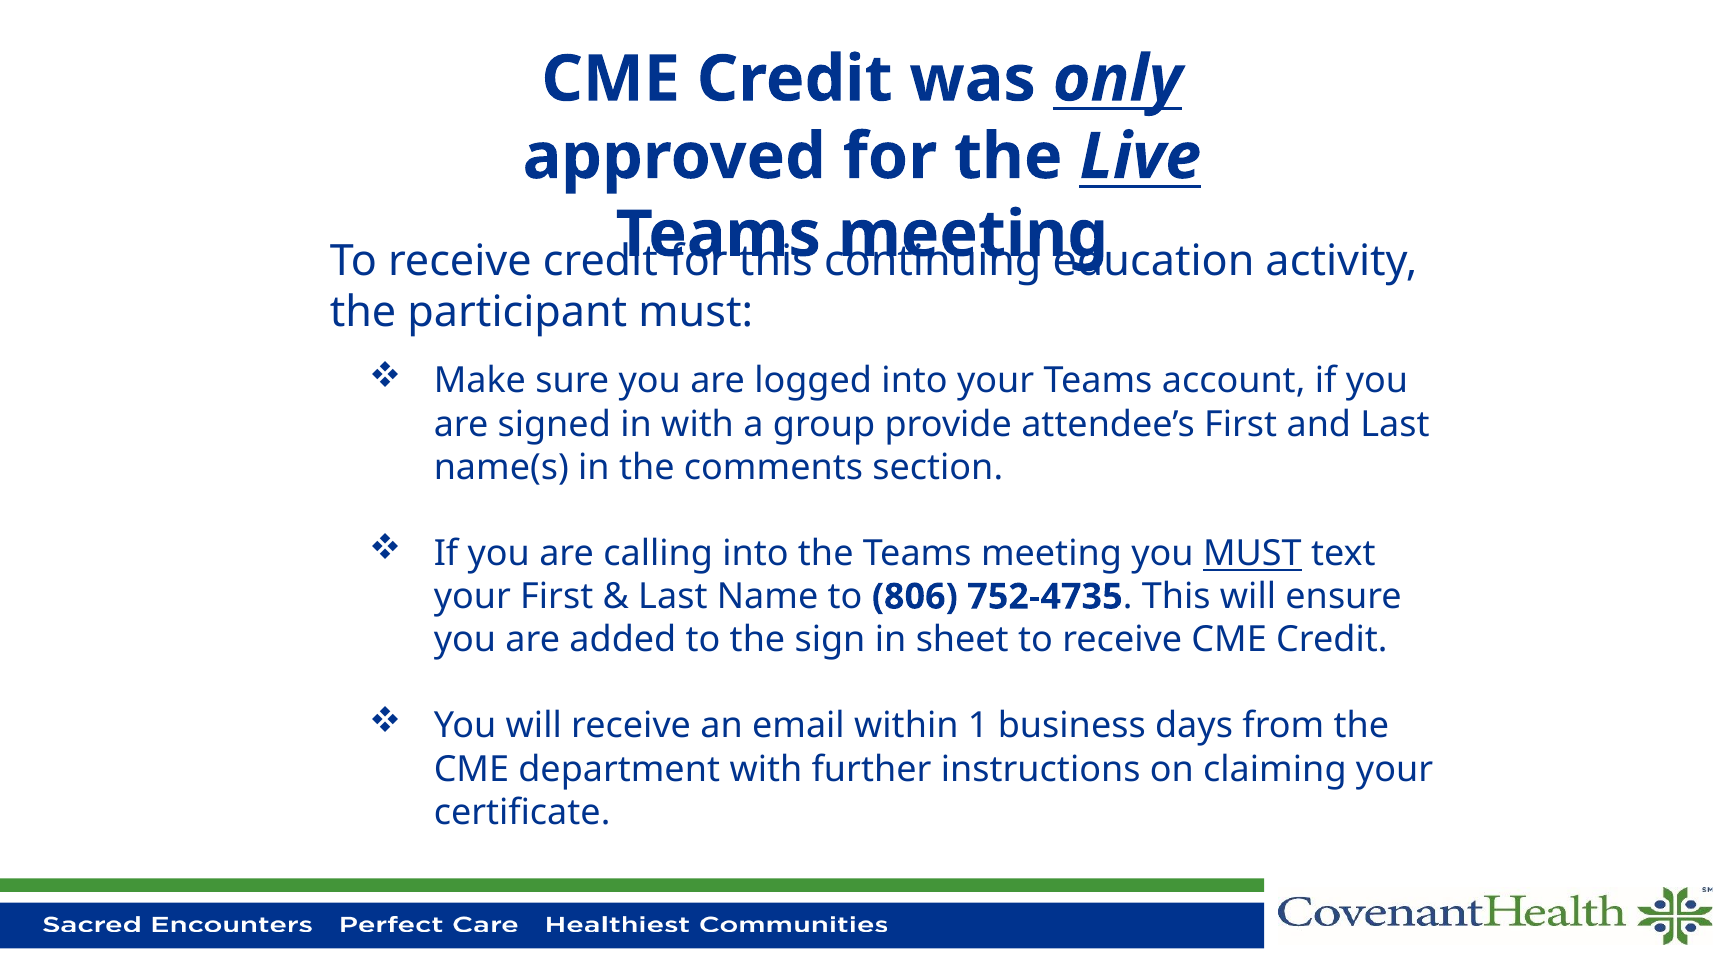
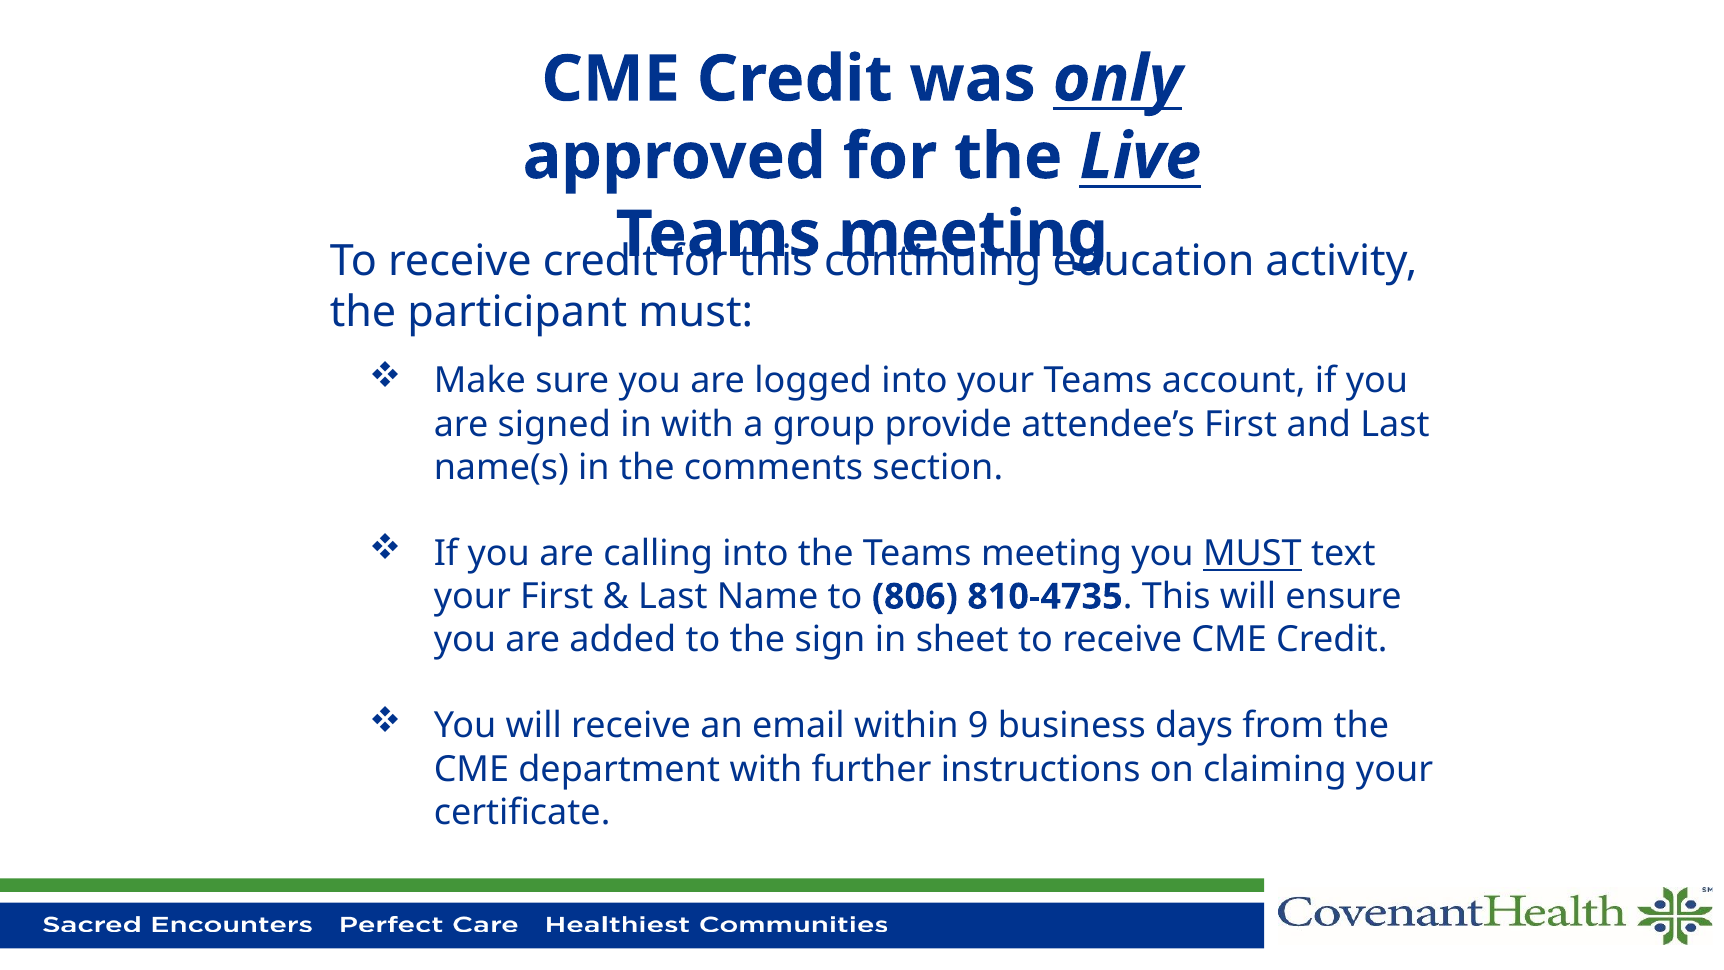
752-4735: 752-4735 -> 810-4735
1: 1 -> 9
